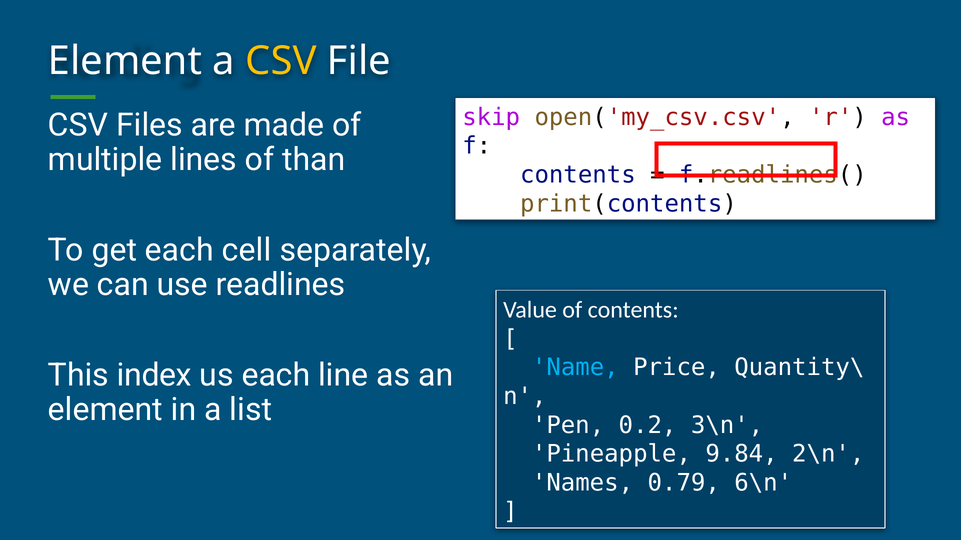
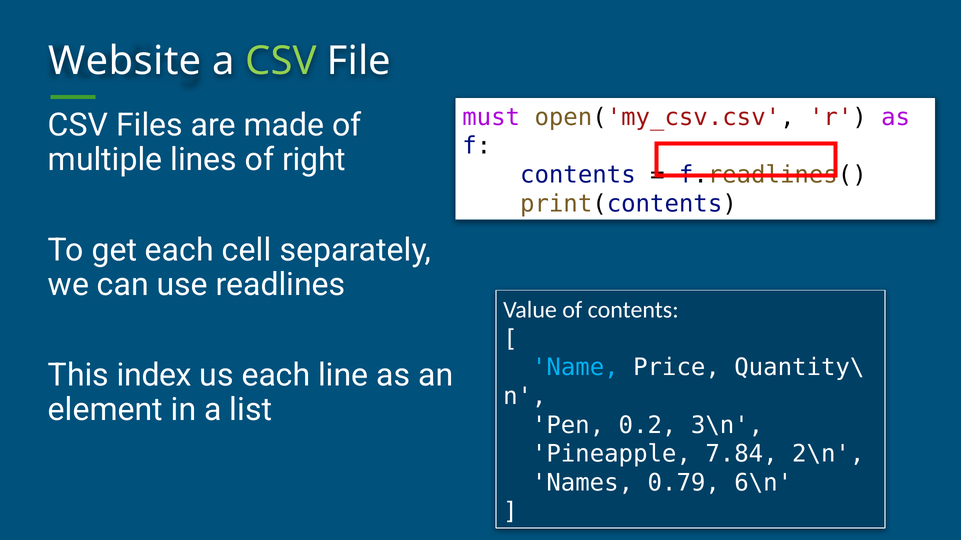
Element at (125, 61): Element -> Website
CSV at (281, 61) colour: yellow -> light green
skip: skip -> must
than: than -> right
9.84: 9.84 -> 7.84
